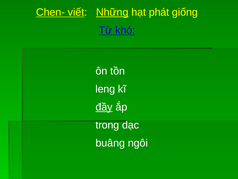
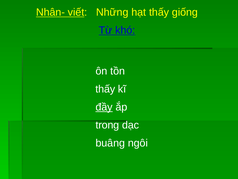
Chen-: Chen- -> Nhân-
Những underline: present -> none
hạt phát: phát -> thấy
leng at (105, 89): leng -> thấy
